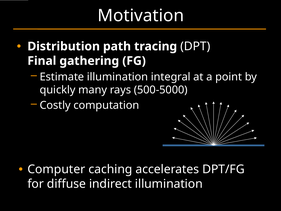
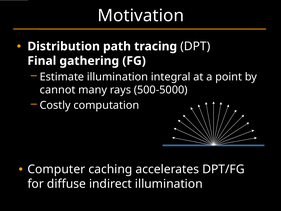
quickly: quickly -> cannot
